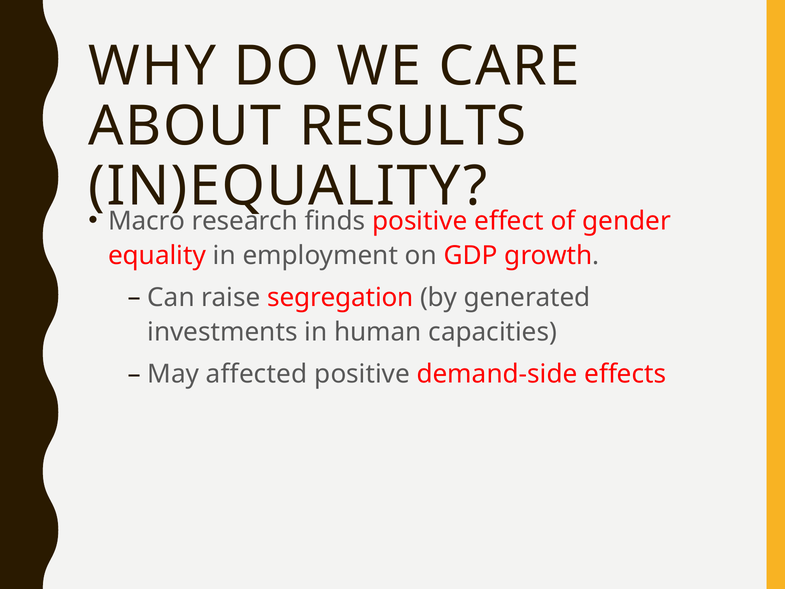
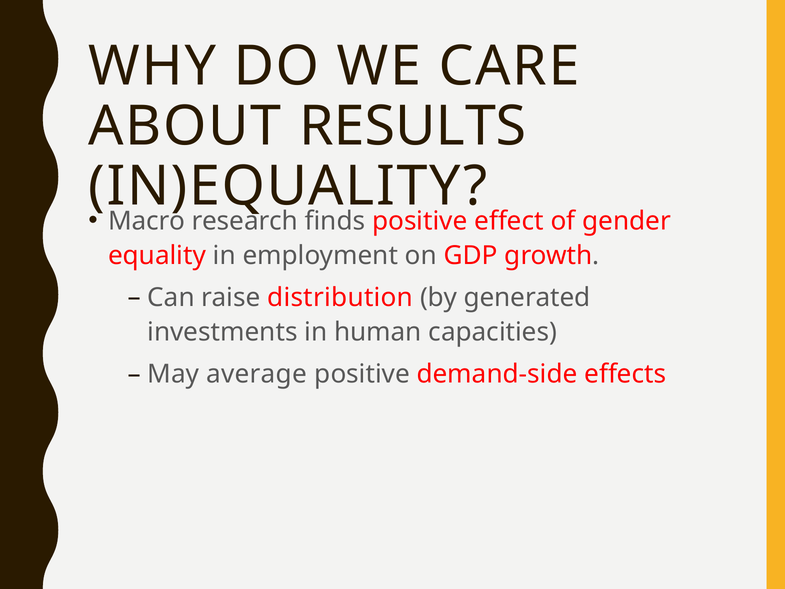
segregation: segregation -> distribution
affected: affected -> average
